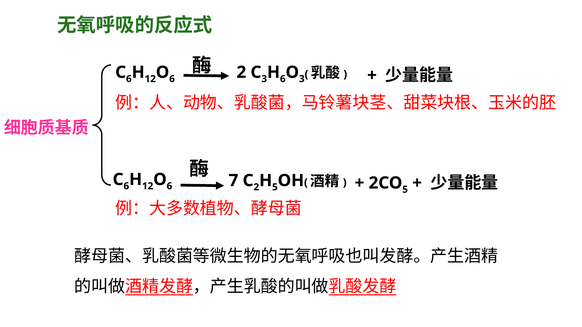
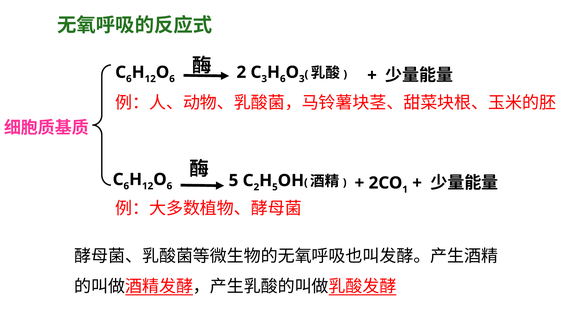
7 at (233, 181): 7 -> 5
5 at (405, 190): 5 -> 1
